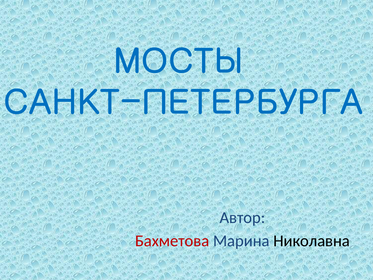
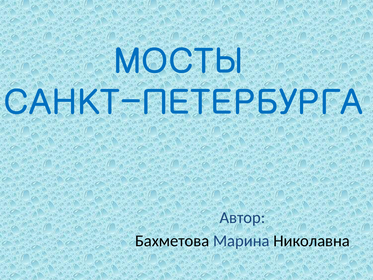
Бахметова colour: red -> black
